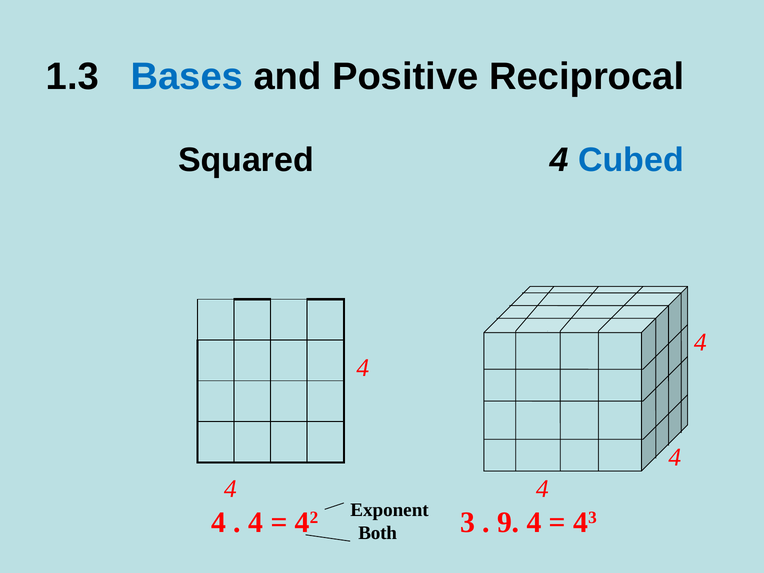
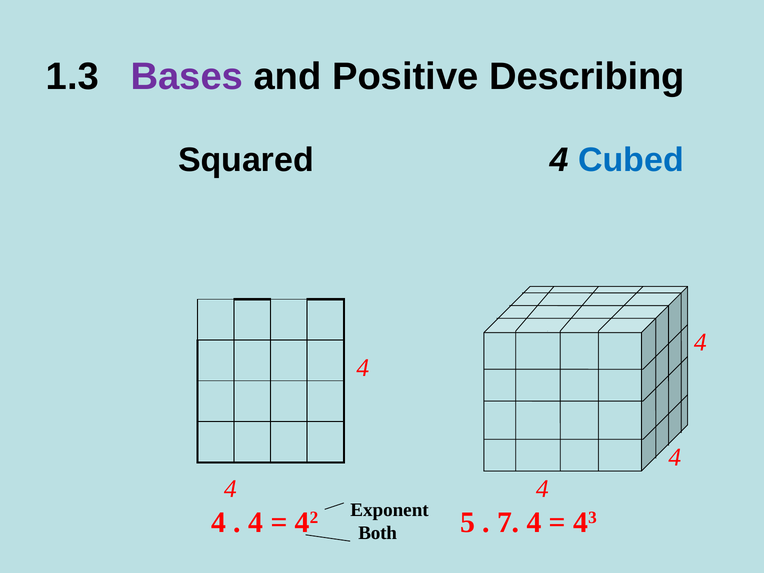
Bases colour: blue -> purple
Reciprocal: Reciprocal -> Describing
3: 3 -> 5
9: 9 -> 7
